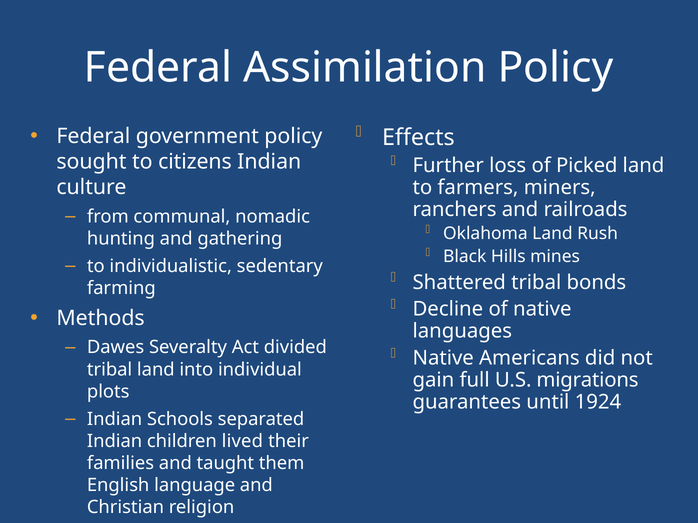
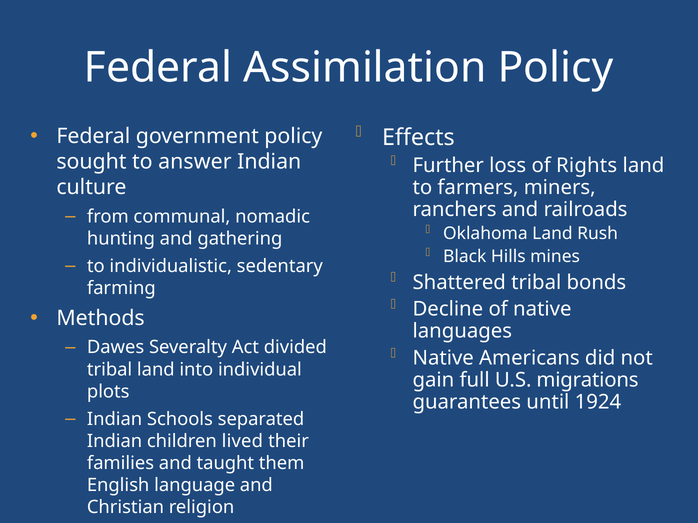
Picked: Picked -> Rights
citizens: citizens -> answer
